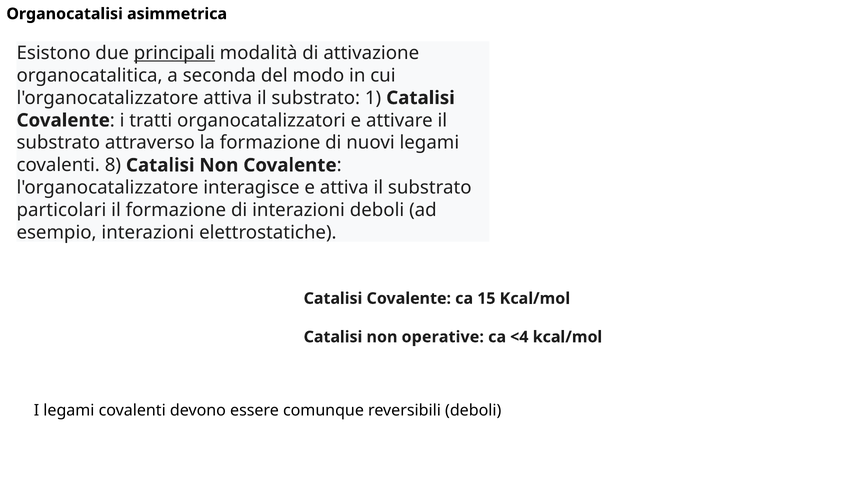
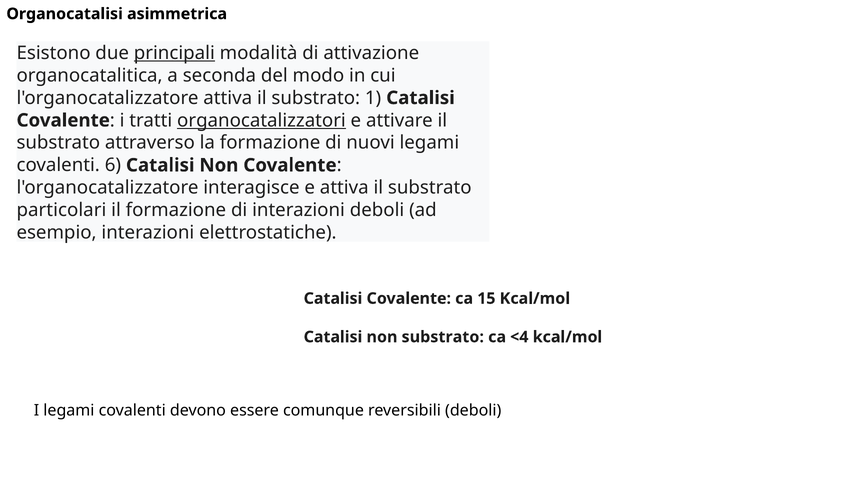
organocatalizzatori underline: none -> present
8: 8 -> 6
non operative: operative -> substrato
